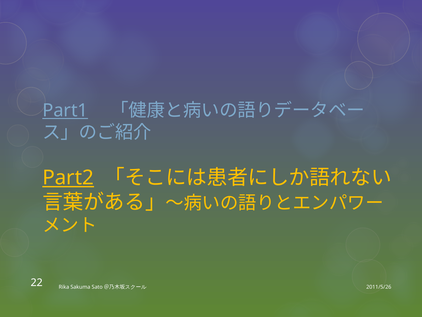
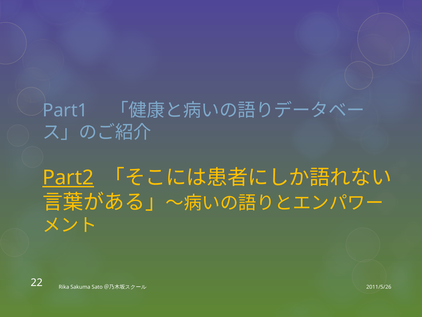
Part1 underline: present -> none
